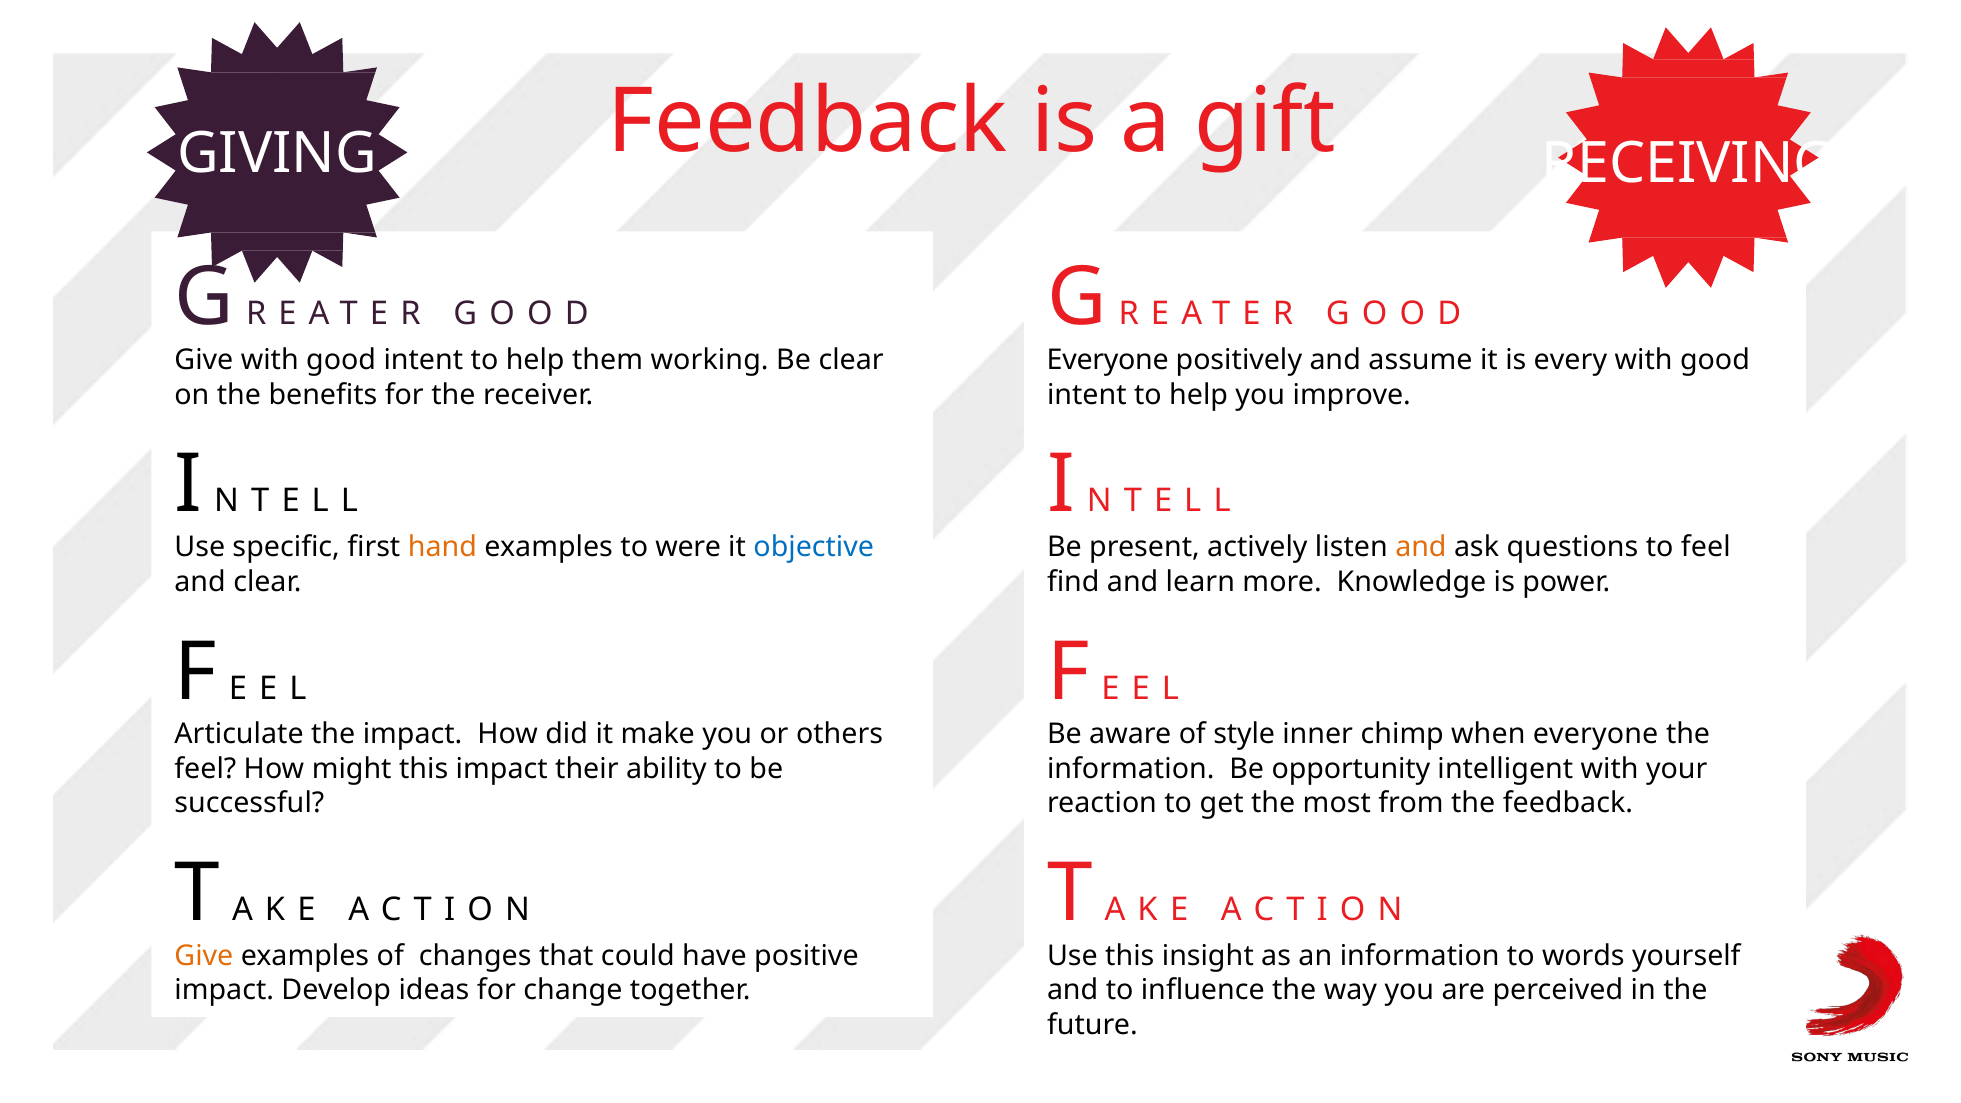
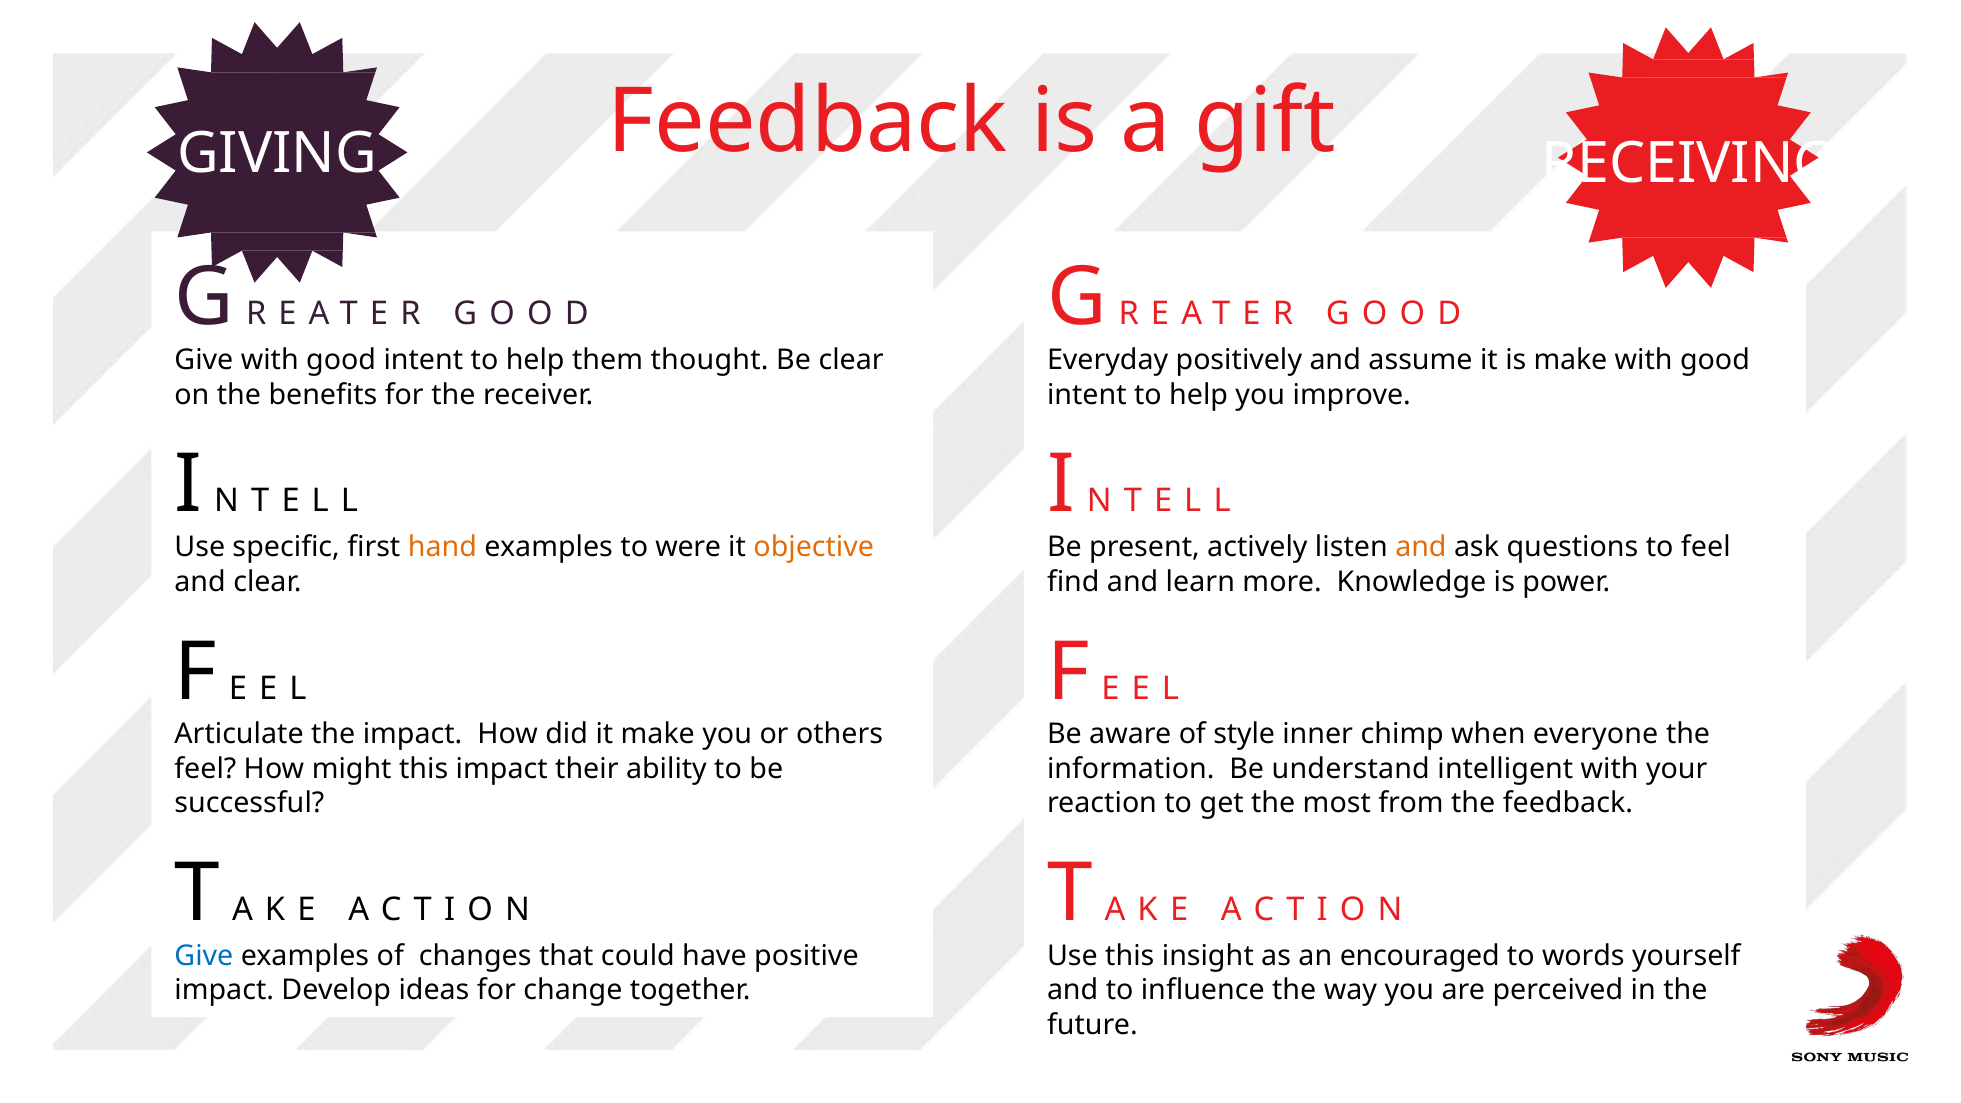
working: working -> thought
Everyone at (1108, 360): Everyone -> Everyday
is every: every -> make
objective colour: blue -> orange
opportunity: opportunity -> understand
Give at (204, 956) colour: orange -> blue
an information: information -> encouraged
